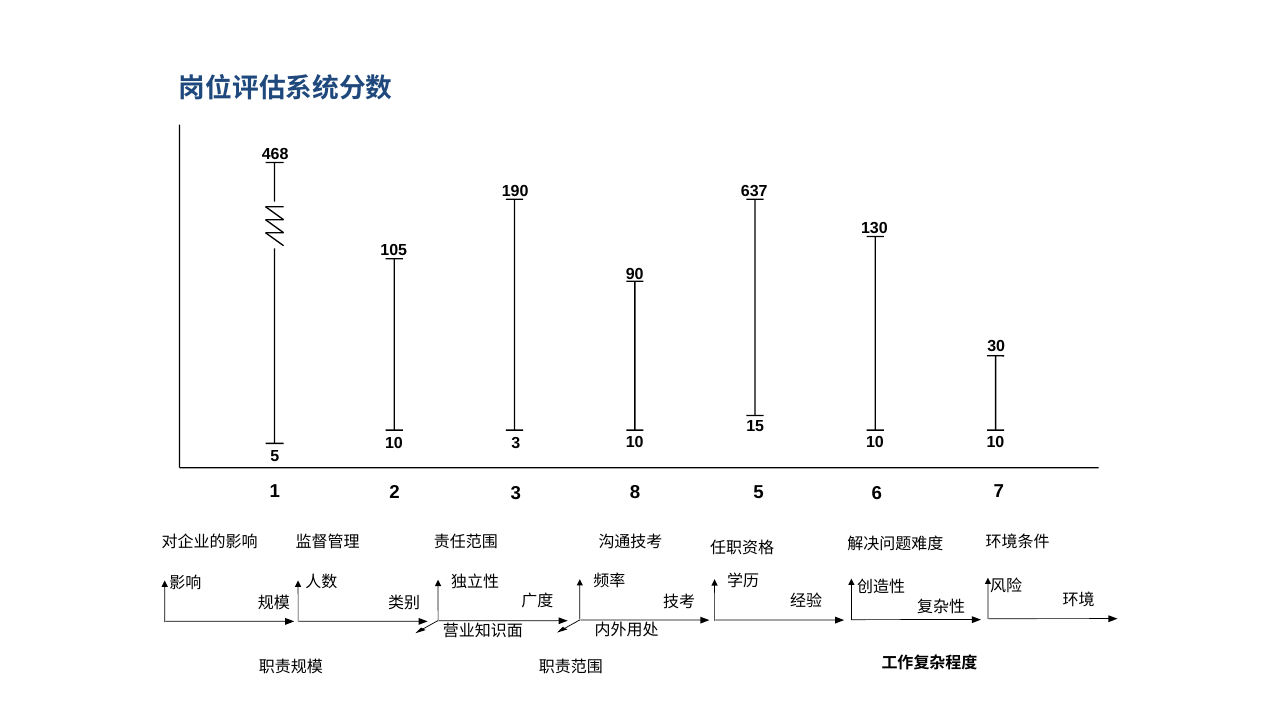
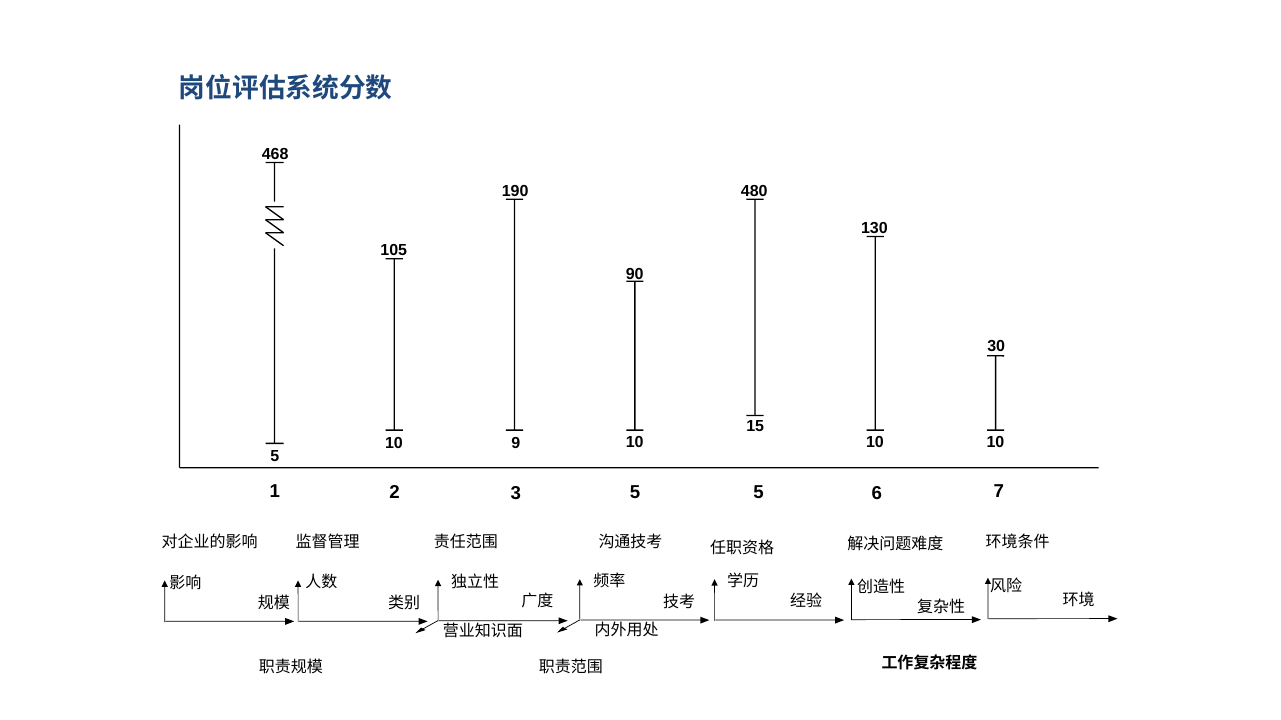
637: 637 -> 480
10 3: 3 -> 9
3 8: 8 -> 5
